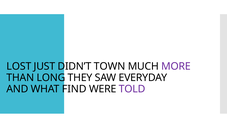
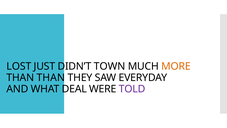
MORE colour: purple -> orange
THAN LONG: LONG -> THAN
FIND: FIND -> DEAL
